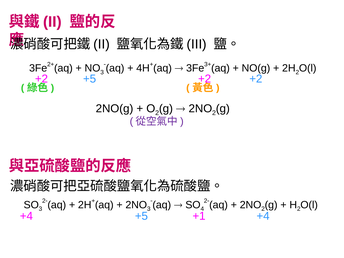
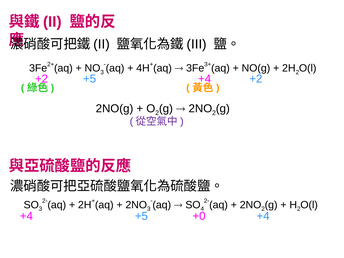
+5 +2: +2 -> +4
+1: +1 -> +0
